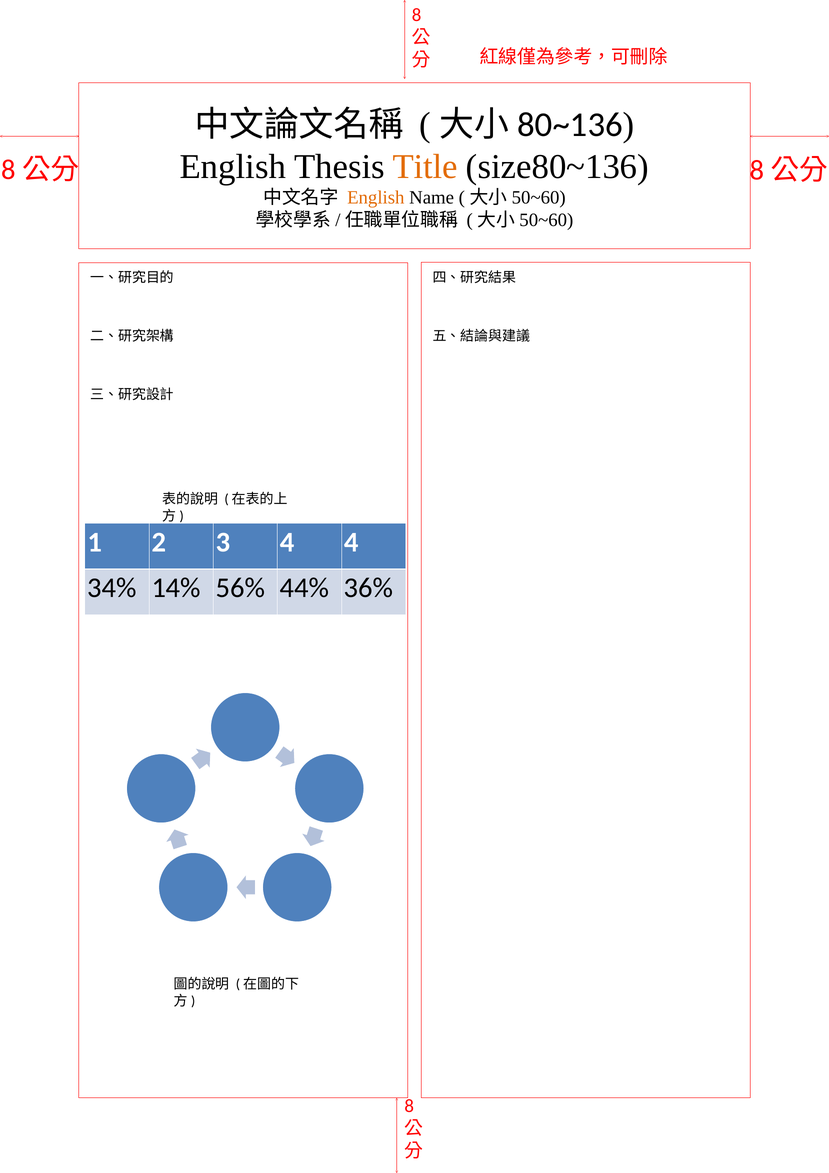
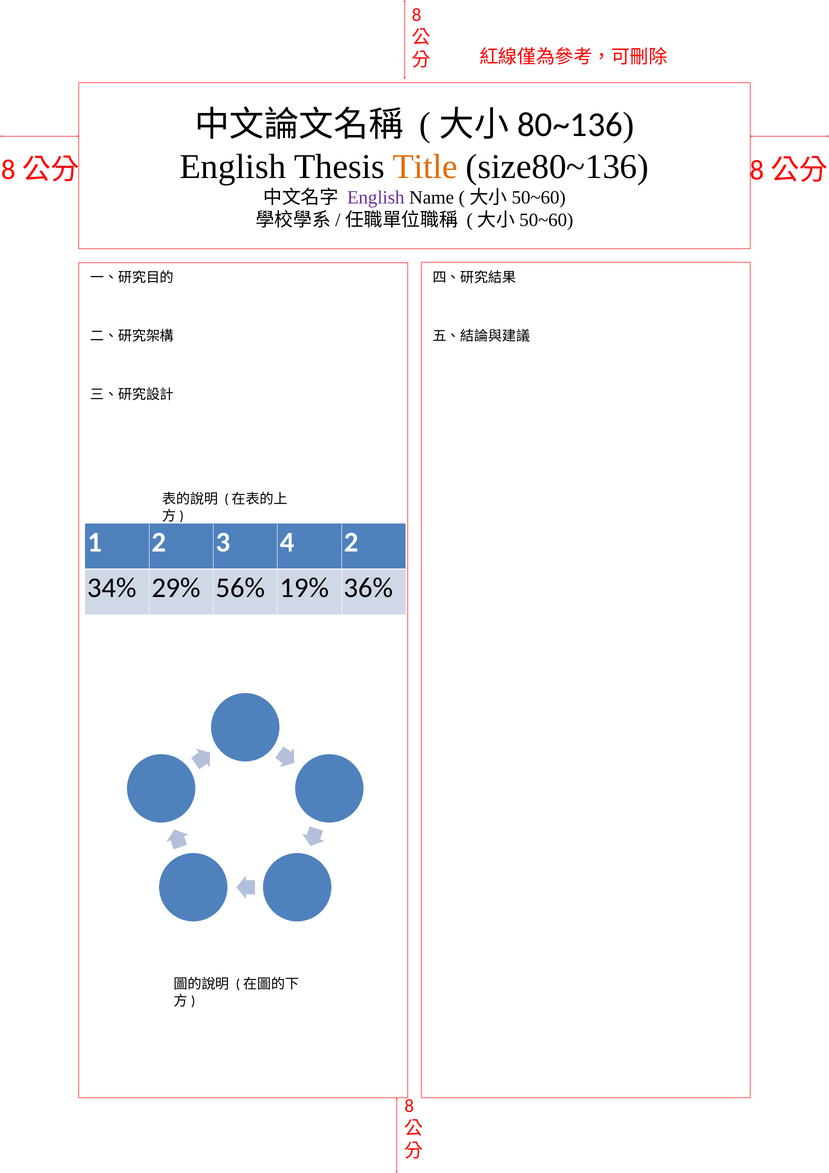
English at (376, 198) colour: orange -> purple
4 4: 4 -> 2
14%: 14% -> 29%
44%: 44% -> 19%
